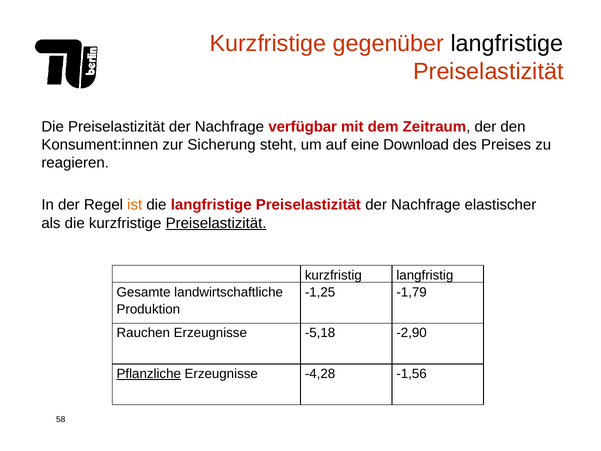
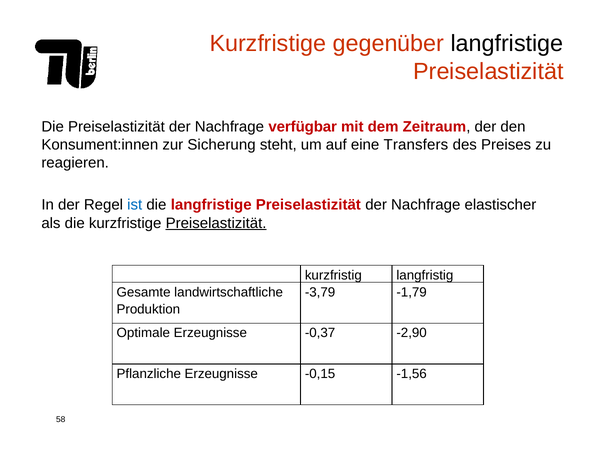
Download: Download -> Transfers
ist colour: orange -> blue
-1,25: -1,25 -> -3,79
Rauchen: Rauchen -> Optimale
-5,18: -5,18 -> -0,37
Pflanzliche underline: present -> none
-4,28: -4,28 -> -0,15
